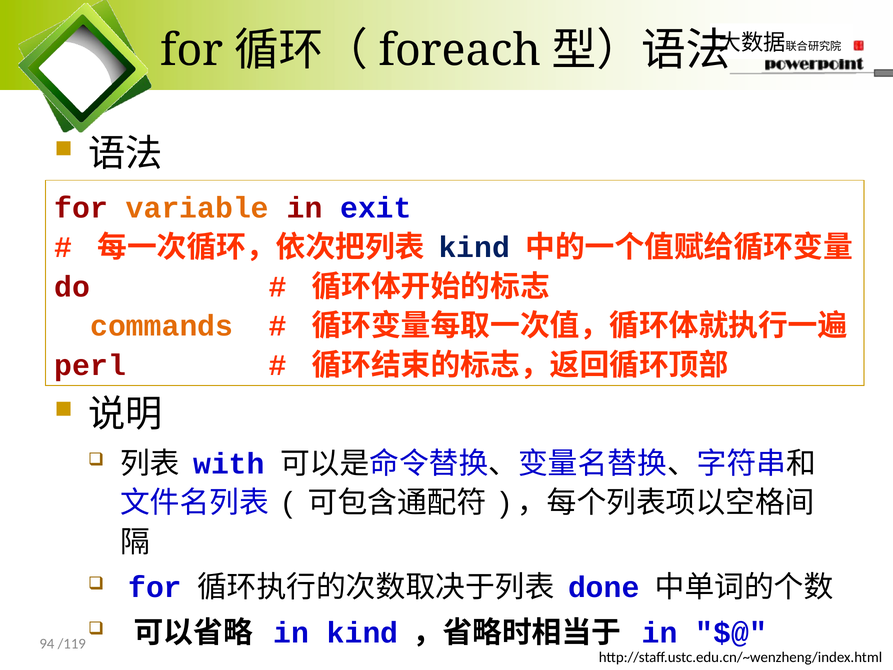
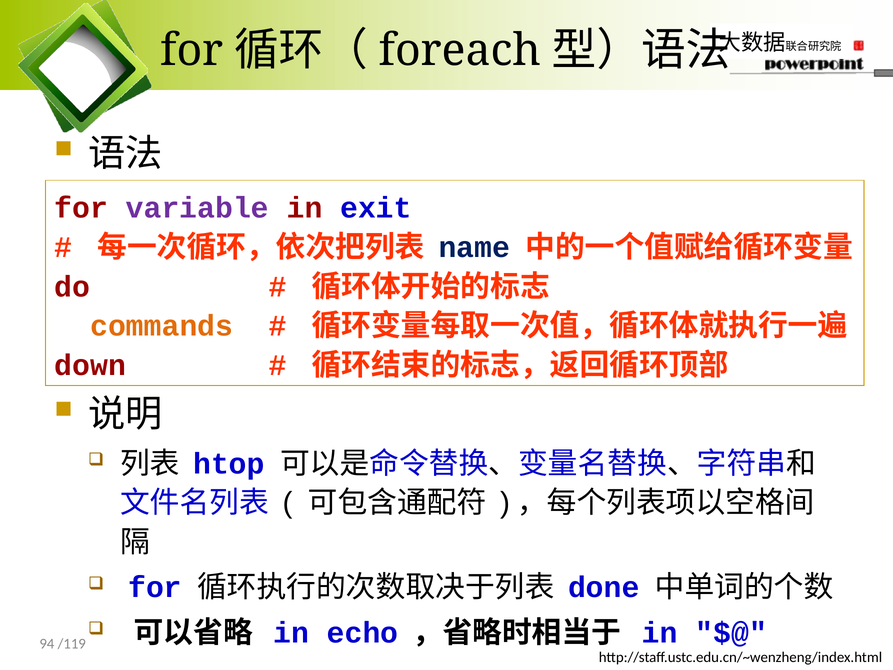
variable colour: orange -> purple
kind at (474, 247): kind -> name
perl: perl -> down
with: with -> htop
in kind: kind -> echo
